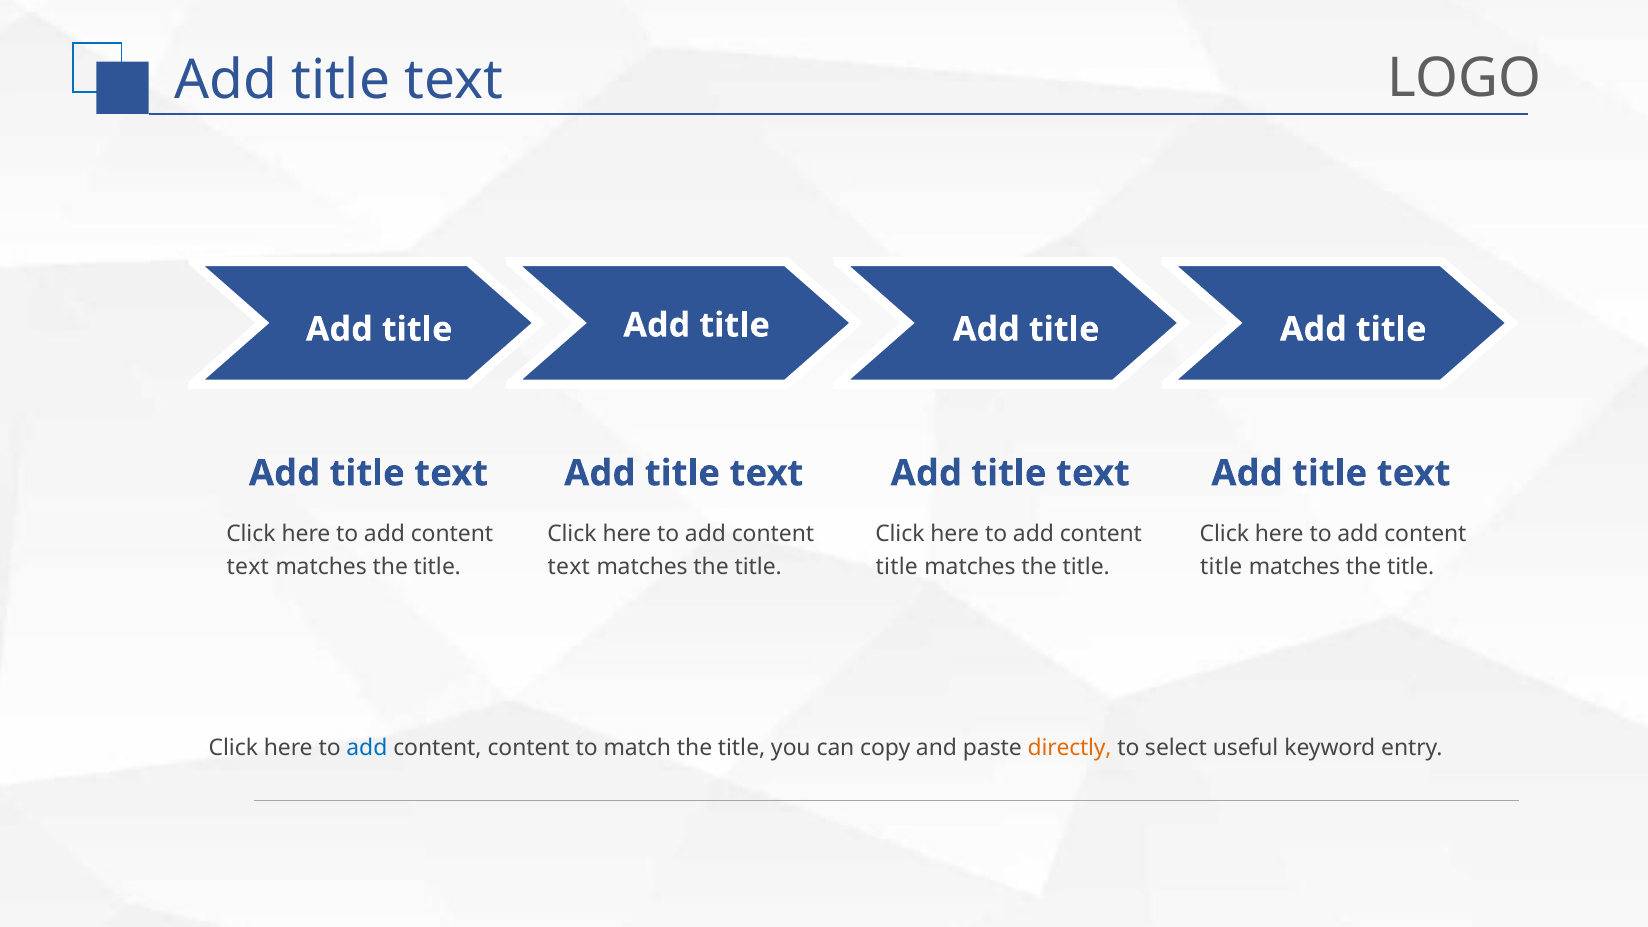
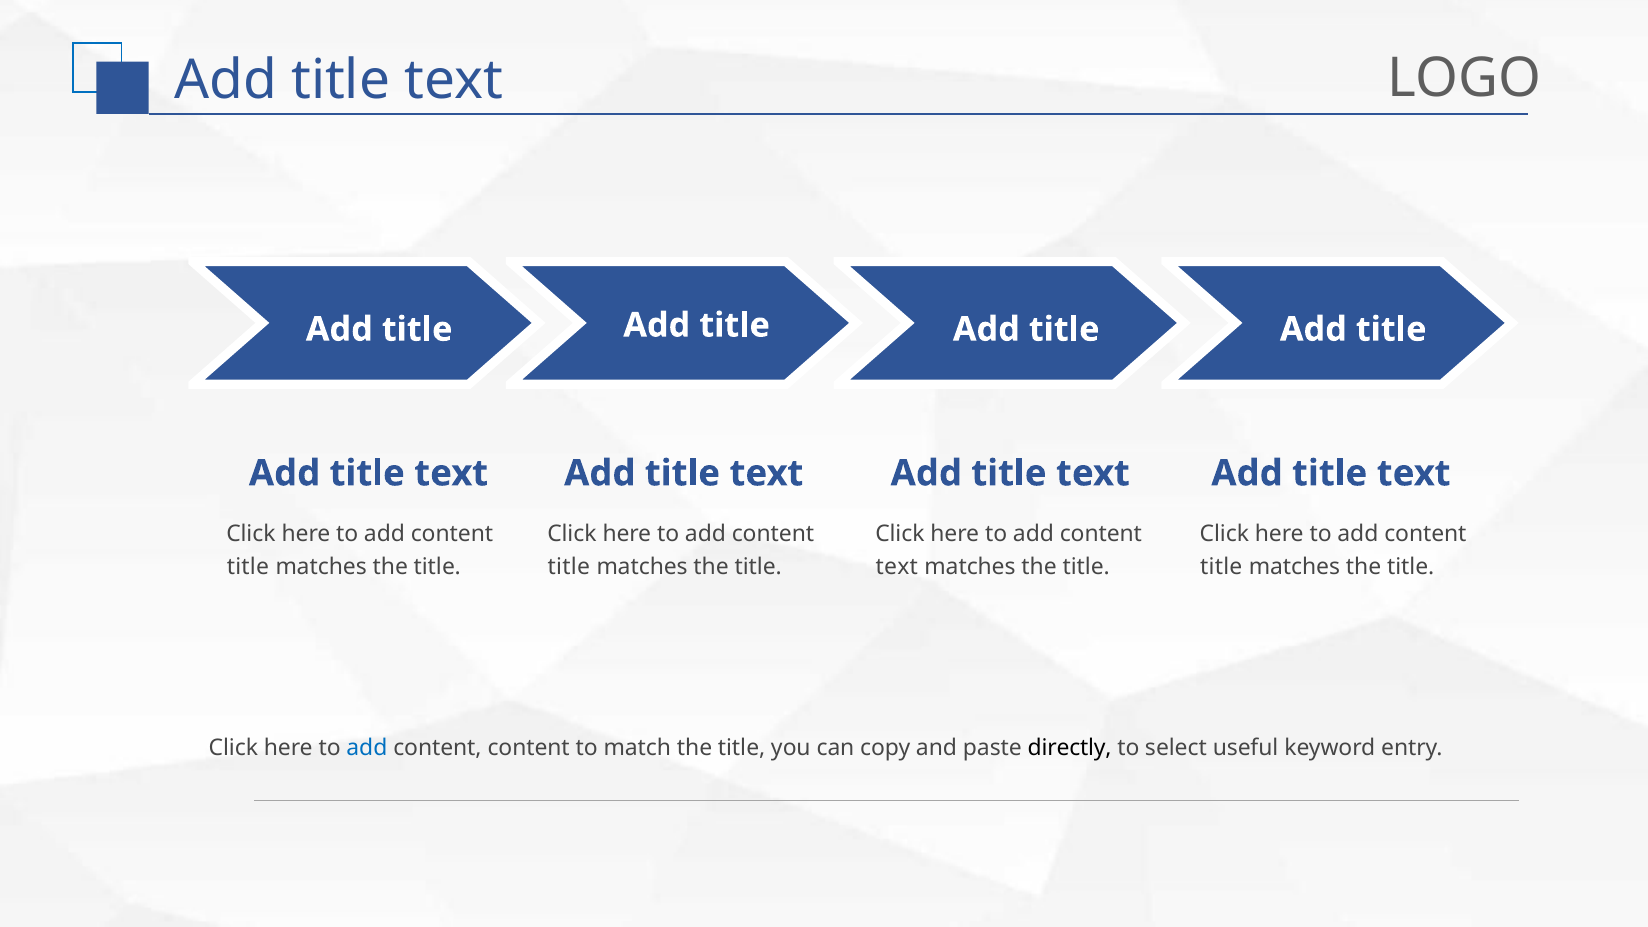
text at (248, 567): text -> title
text at (569, 567): text -> title
title at (897, 567): title -> text
directly colour: orange -> black
